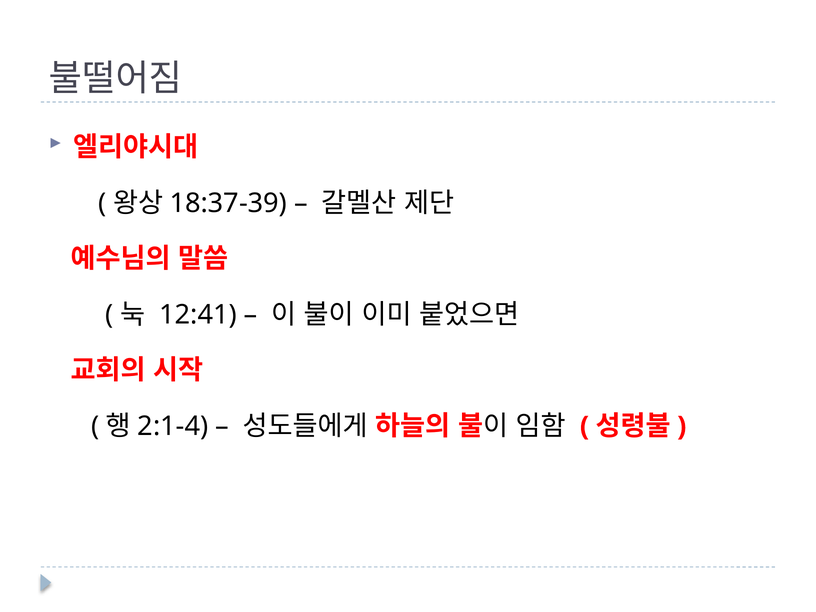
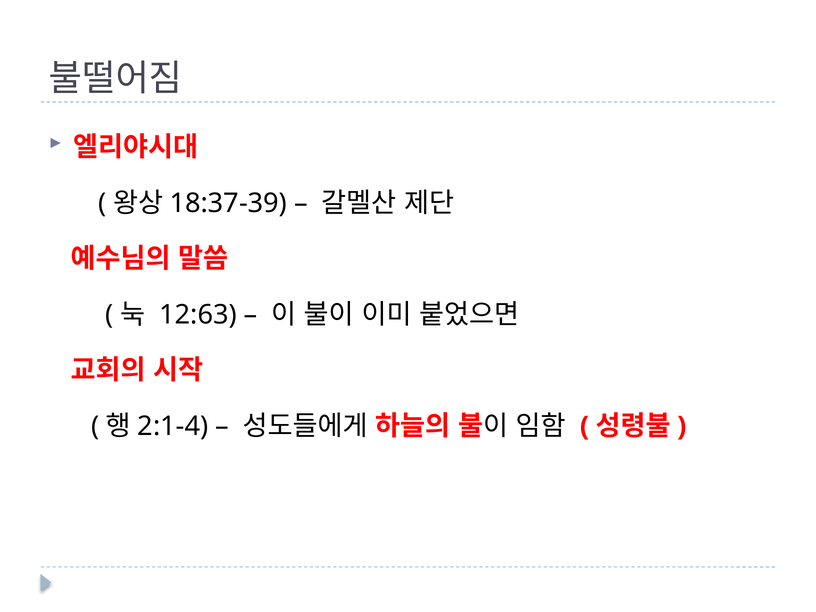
12:41: 12:41 -> 12:63
